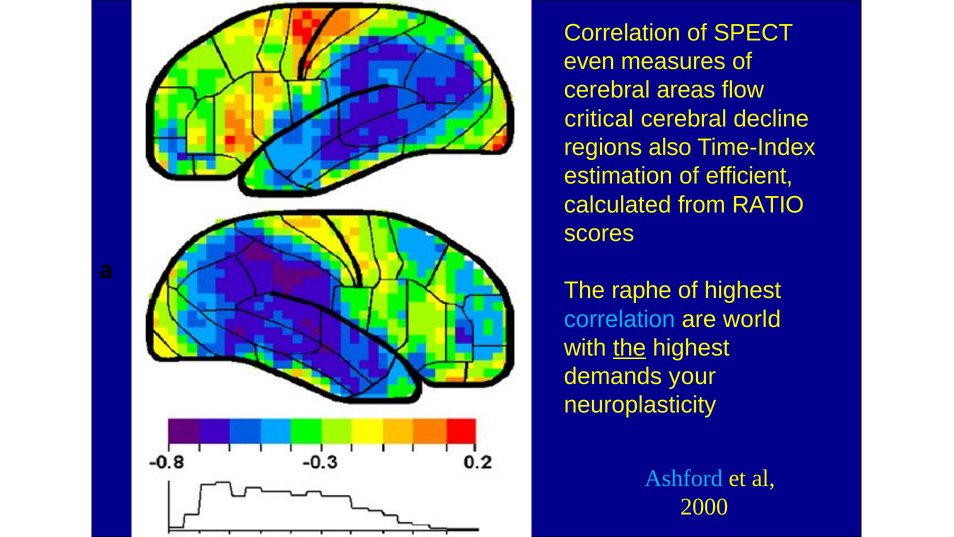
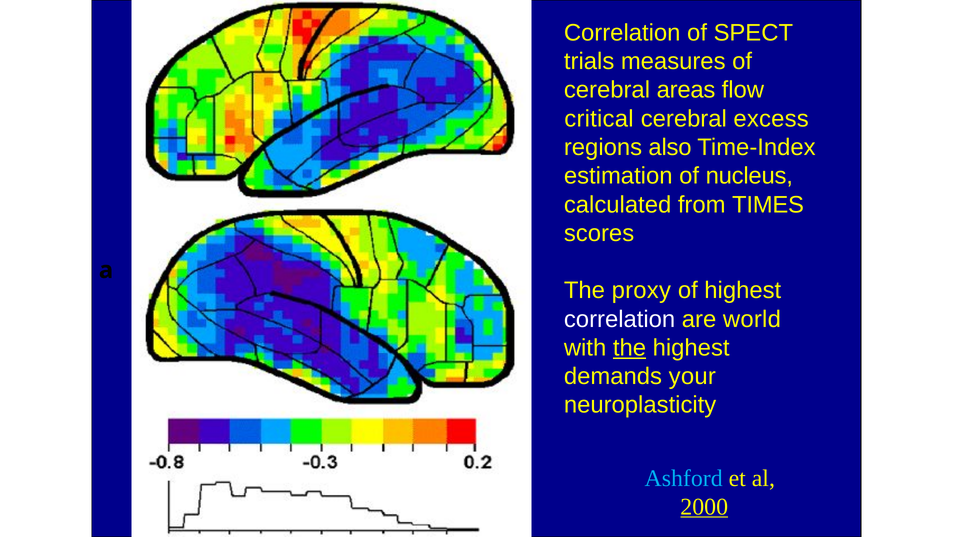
even: even -> trials
decline: decline -> excess
efficient: efficient -> nucleus
RATIO: RATIO -> TIMES
raphe: raphe -> proxy
correlation at (620, 319) colour: light blue -> white
2000 underline: none -> present
